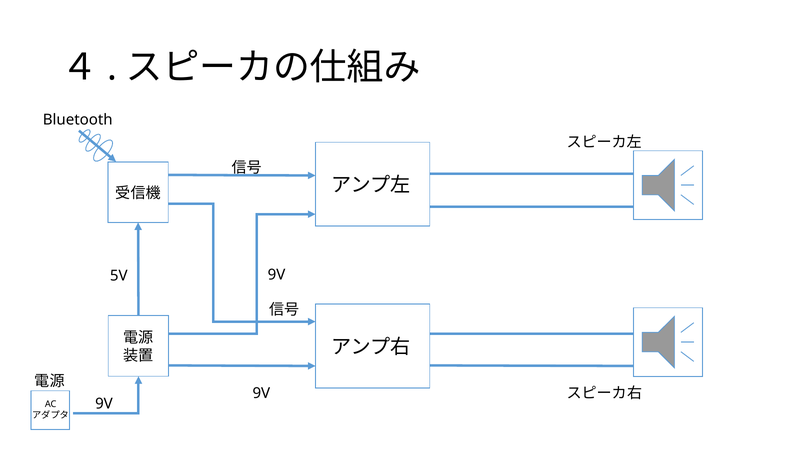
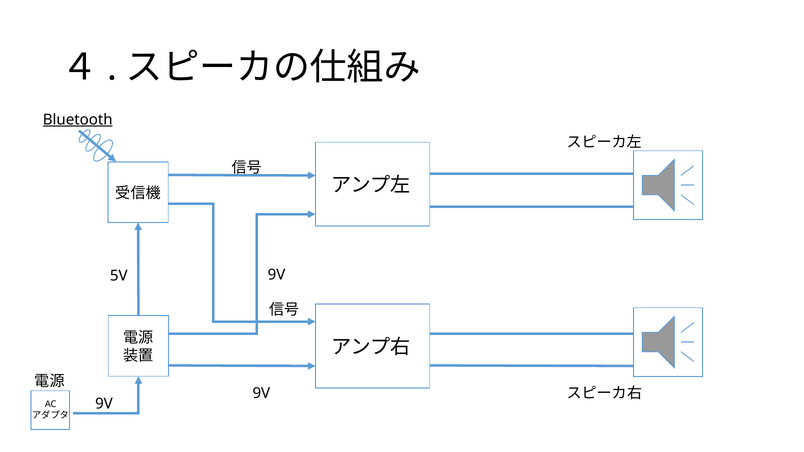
Bluetooth underline: none -> present
